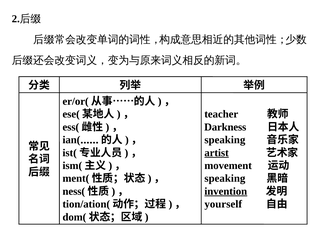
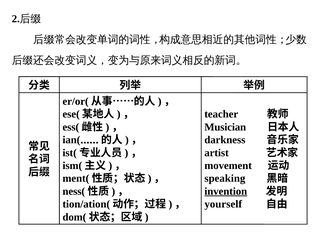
Darkness: Darkness -> Musician
speaking at (225, 140): speaking -> darkness
artist underline: present -> none
